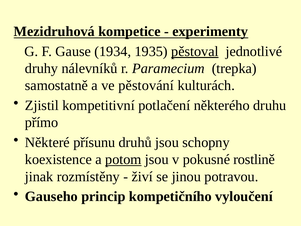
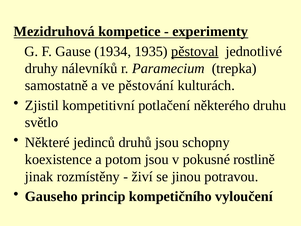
přímo: přímo -> světlo
přísunu: přísunu -> jedinců
potom underline: present -> none
